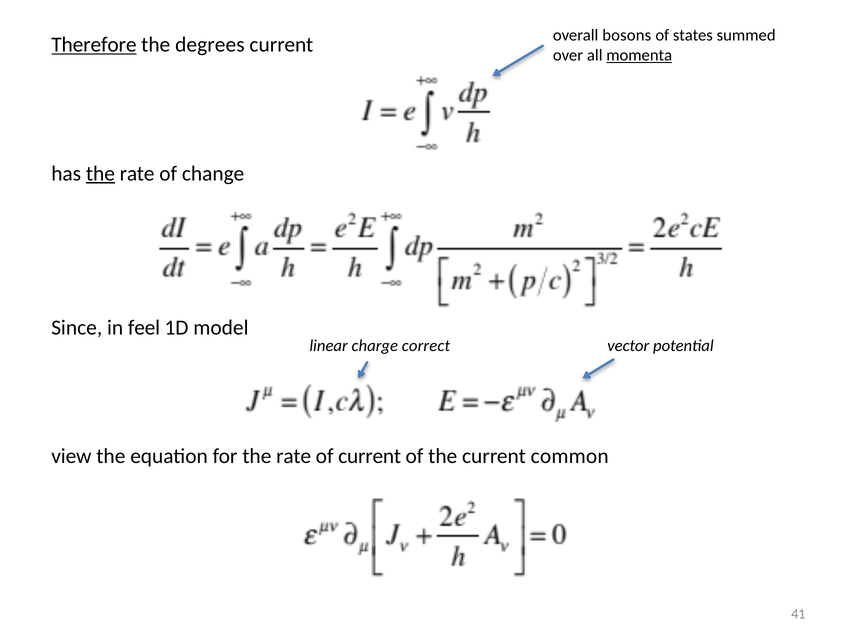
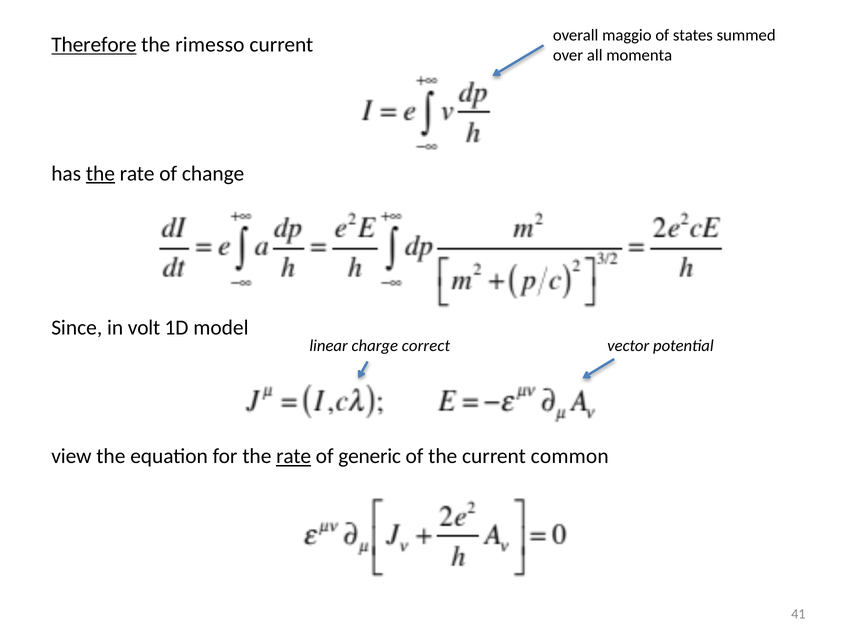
bosons: bosons -> maggio
degrees: degrees -> rimesso
momenta underline: present -> none
feel: feel -> volt
rate at (294, 456) underline: none -> present
of current: current -> generic
